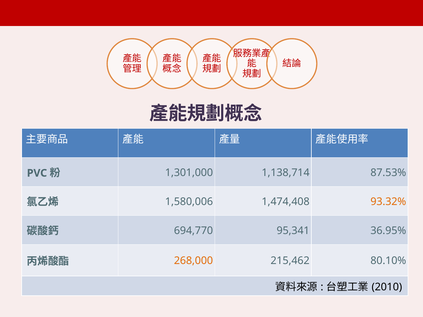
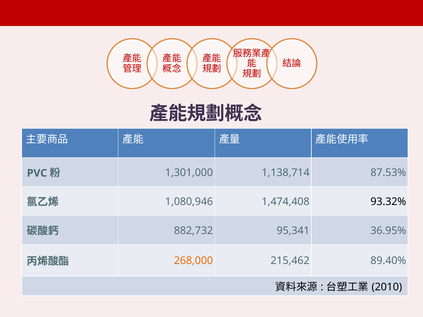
1,580,006: 1,580,006 -> 1,080,946
93.32% colour: orange -> black
694,770: 694,770 -> 882,732
80.10%: 80.10% -> 89.40%
